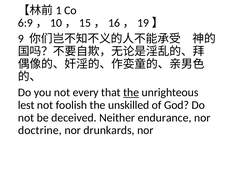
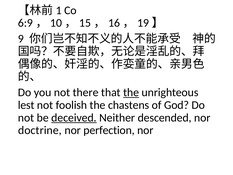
every: every -> there
unskilled: unskilled -> chastens
deceived underline: none -> present
endurance: endurance -> descended
drunkards: drunkards -> perfection
